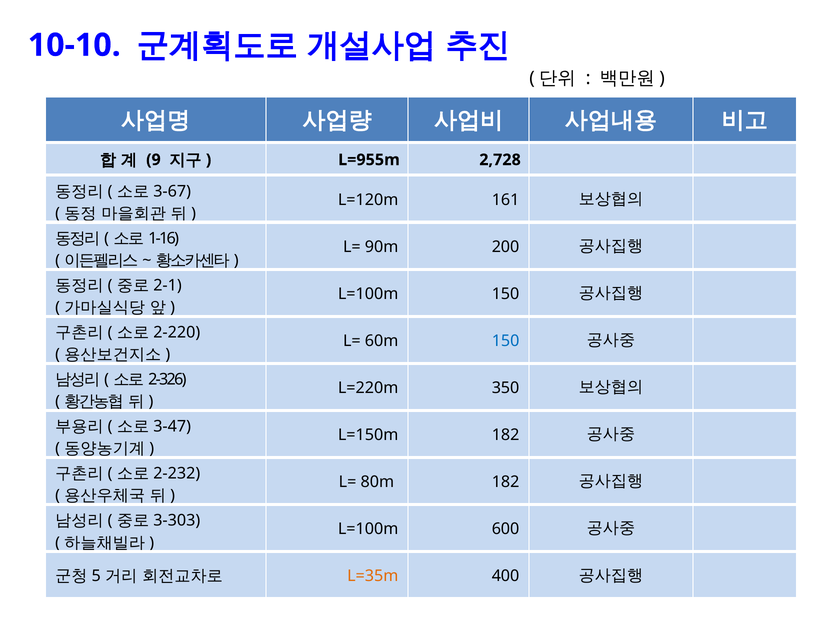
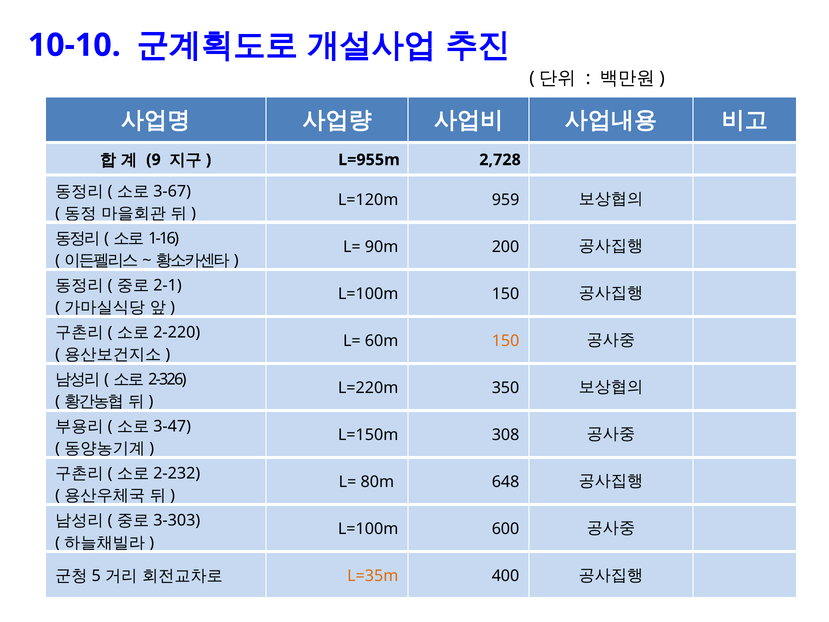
161: 161 -> 959
150 at (506, 341) colour: blue -> orange
L=150m 182: 182 -> 308
80m 182: 182 -> 648
